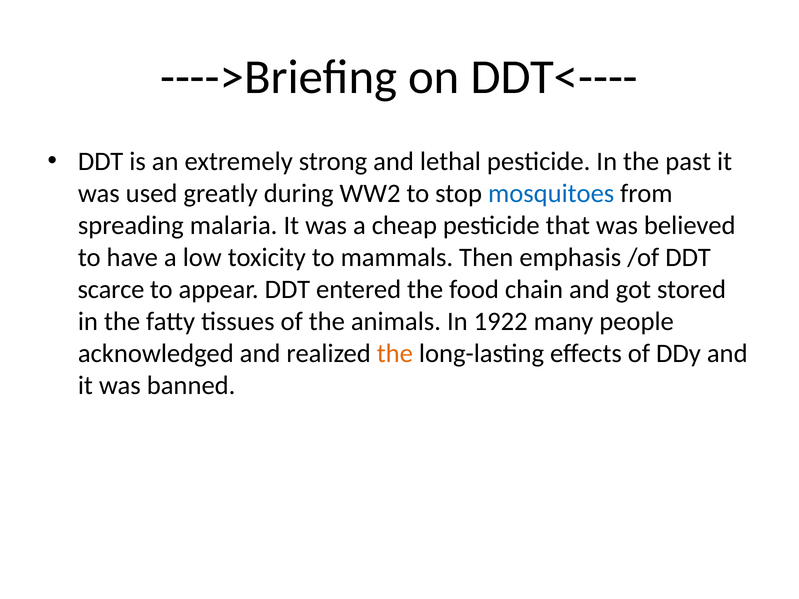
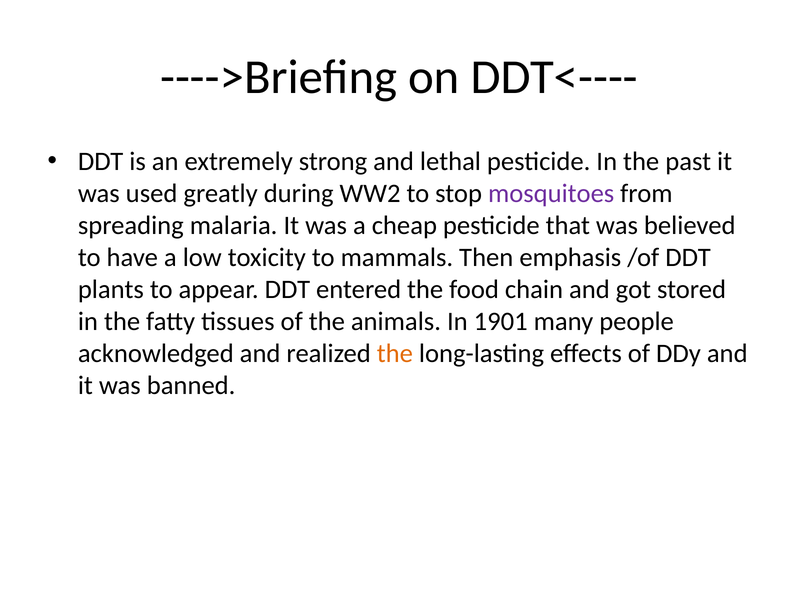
mosquitoes colour: blue -> purple
scarce: scarce -> plants
1922: 1922 -> 1901
